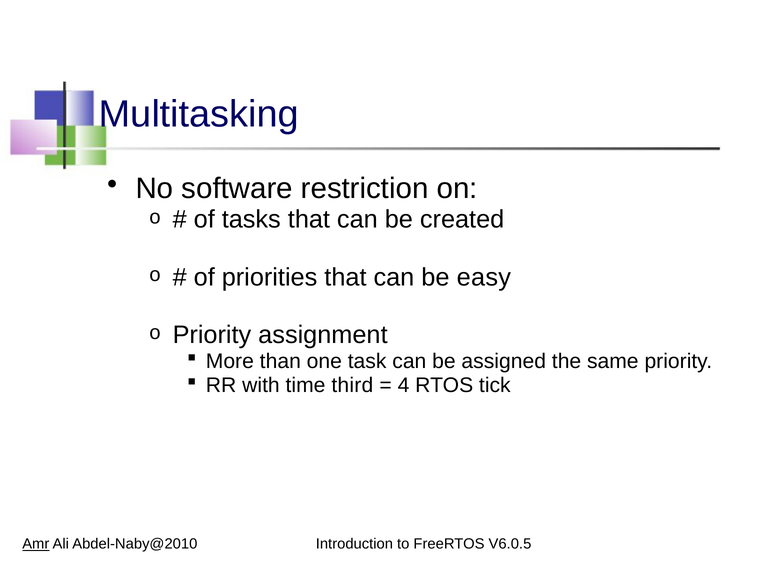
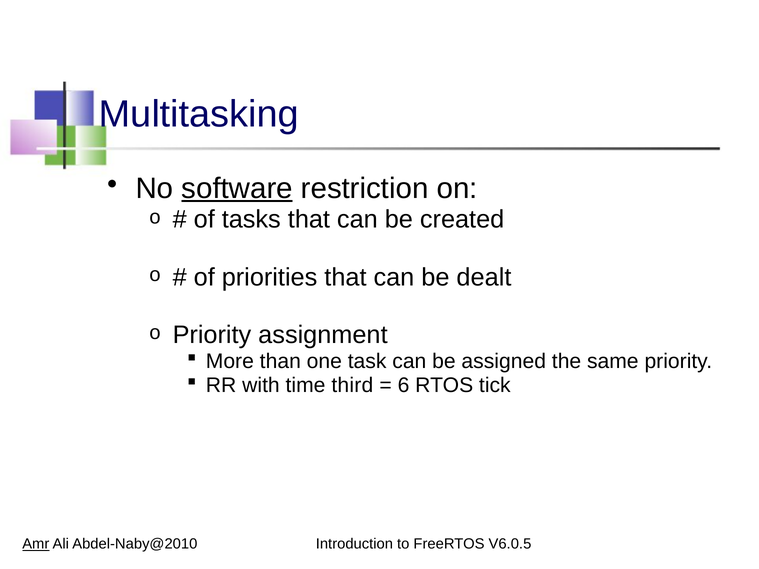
software underline: none -> present
easy: easy -> dealt
4: 4 -> 6
